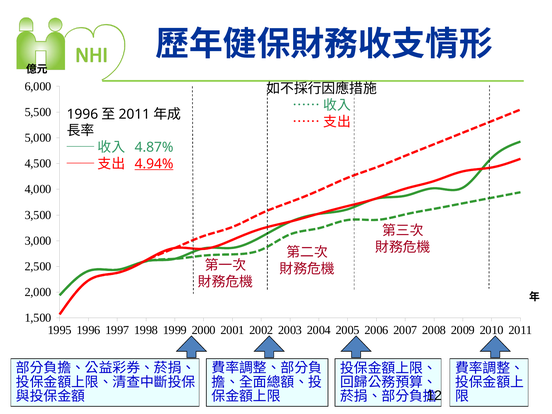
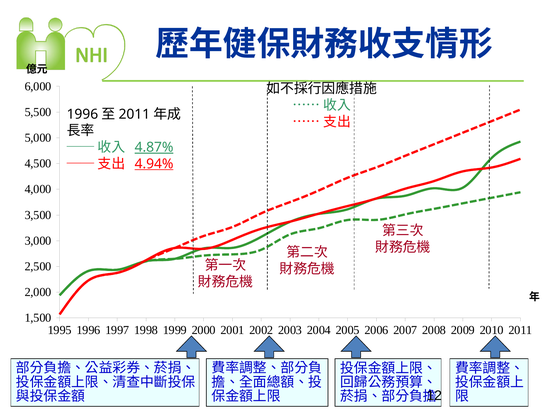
4.87% underline: none -> present
